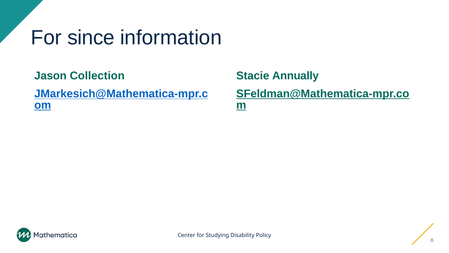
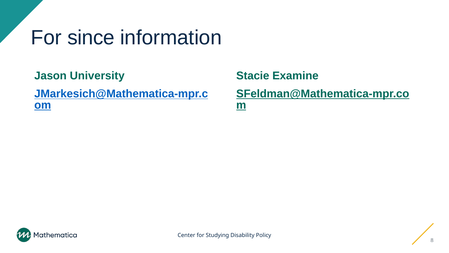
Annually: Annually -> Examine
Collection: Collection -> University
